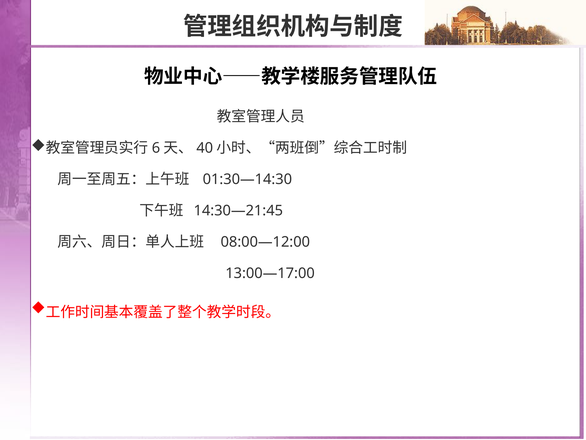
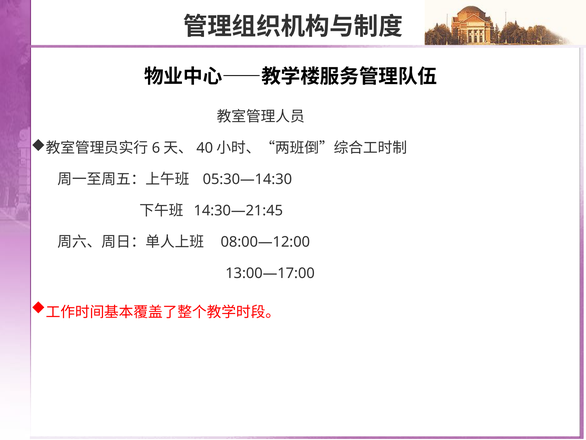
01:30—14:30: 01:30—14:30 -> 05:30—14:30
